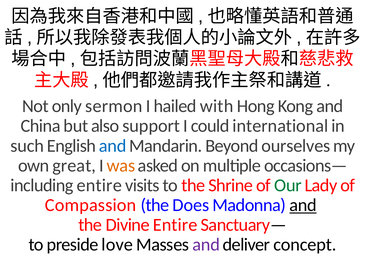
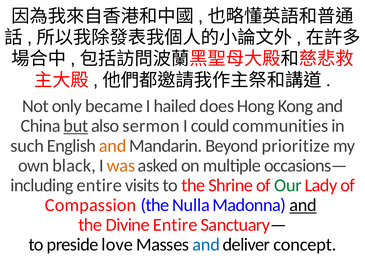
sermon: sermon -> became
with: with -> does
but underline: none -> present
support: support -> sermon
international: international -> communities
and at (113, 146) colour: blue -> orange
ourselves: ourselves -> prioritize
great: great -> black
Does: Does -> Nulla
and at (206, 244) colour: purple -> blue
